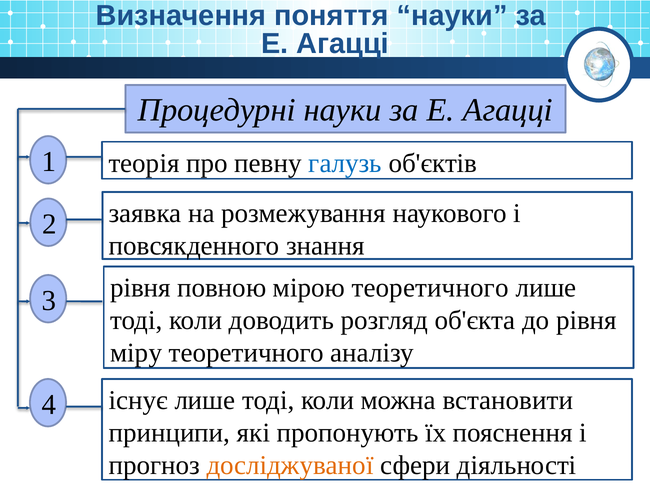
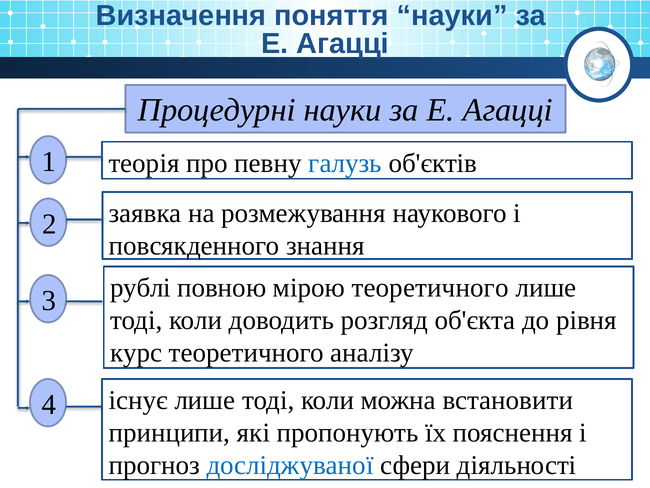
рівня at (140, 288): рівня -> рублі
міру: міру -> курс
досліджуваної colour: orange -> blue
